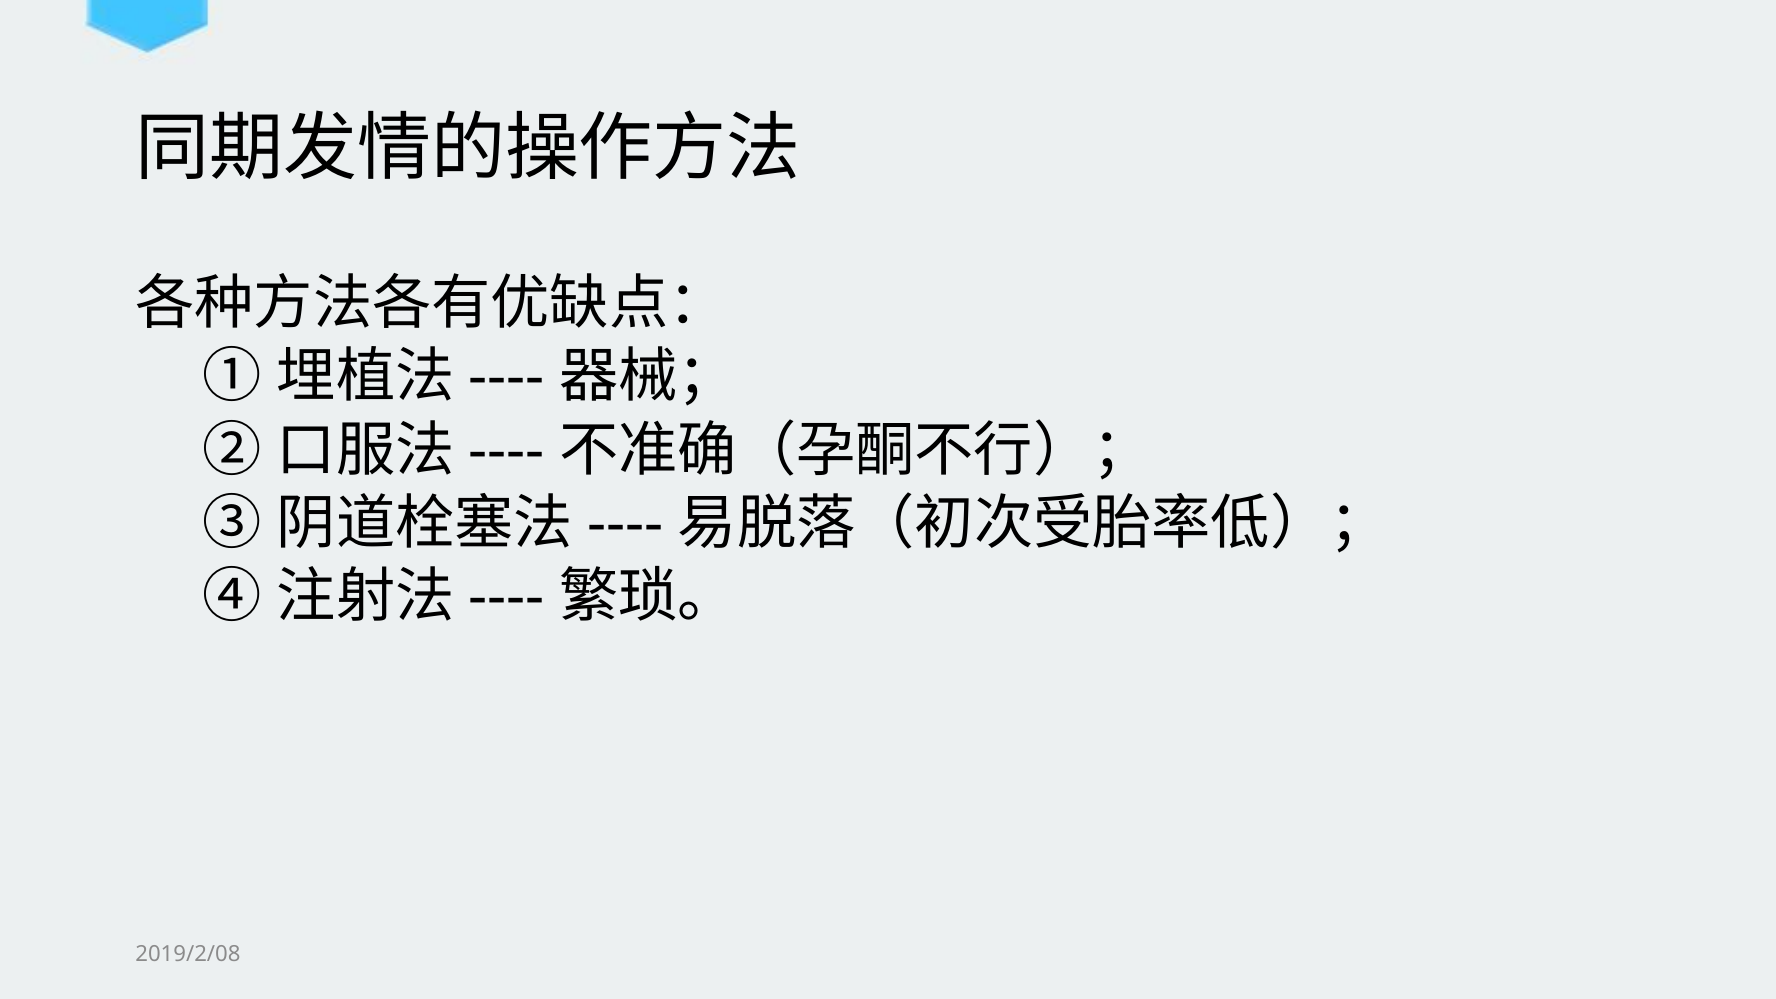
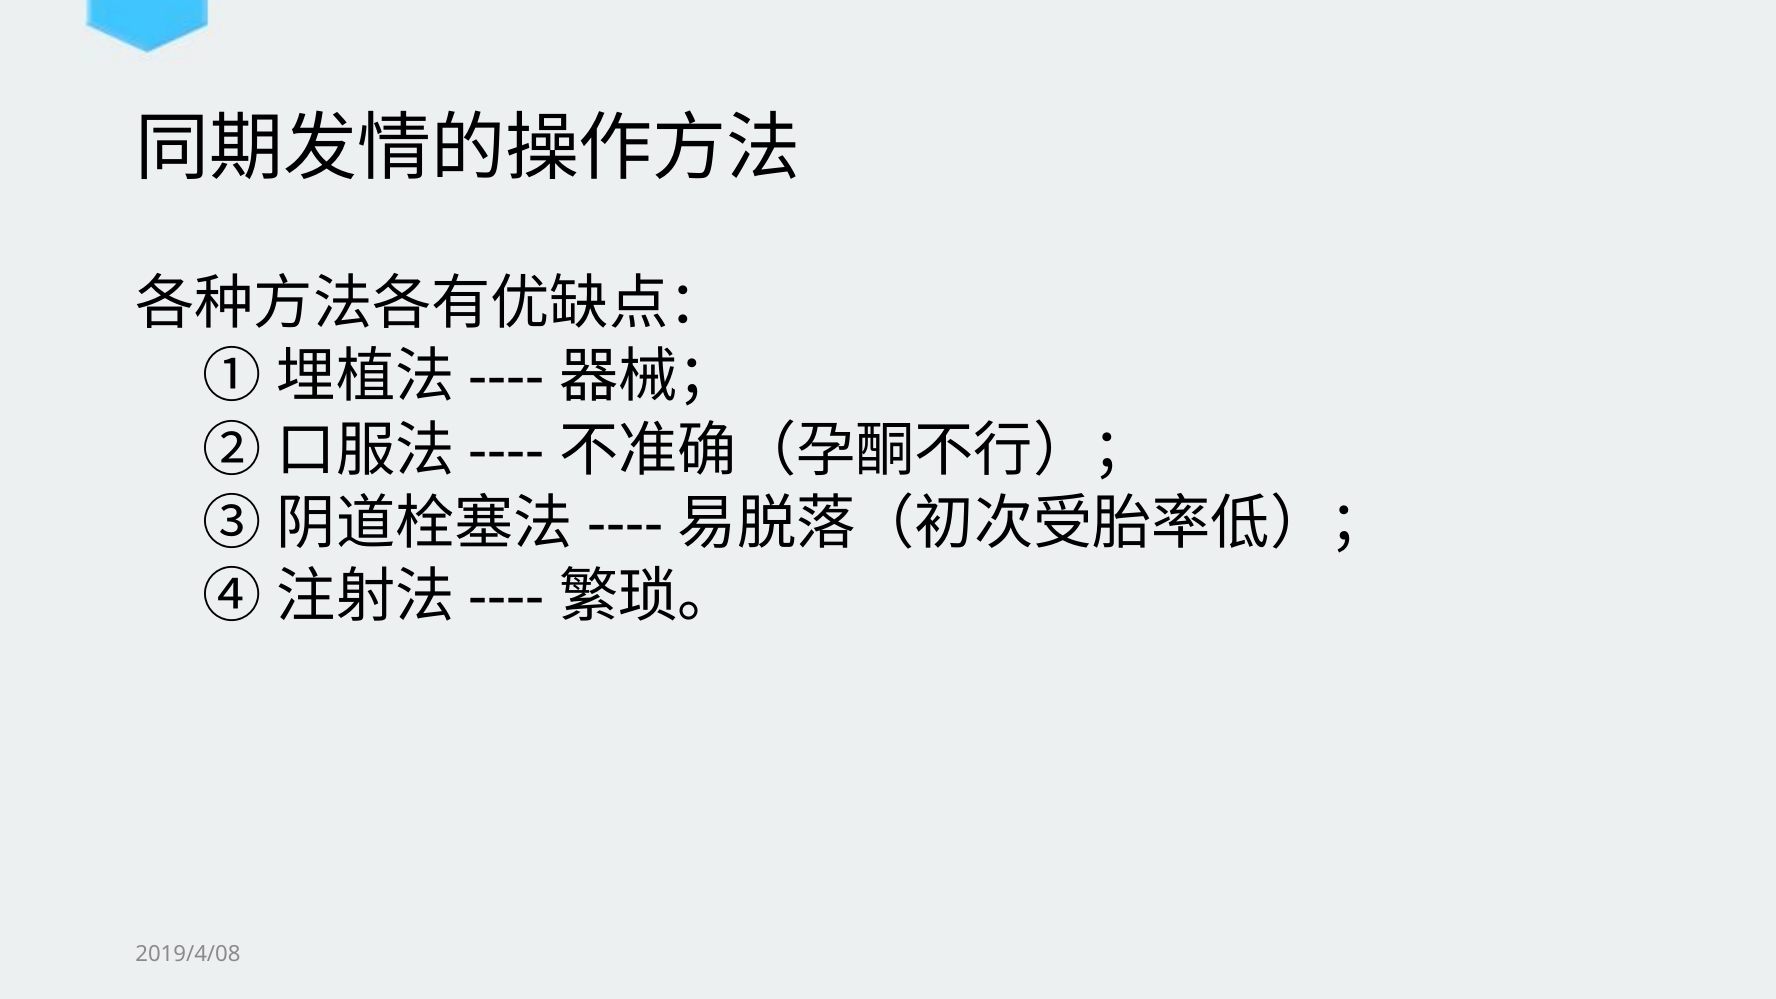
2019/2/08: 2019/2/08 -> 2019/4/08
